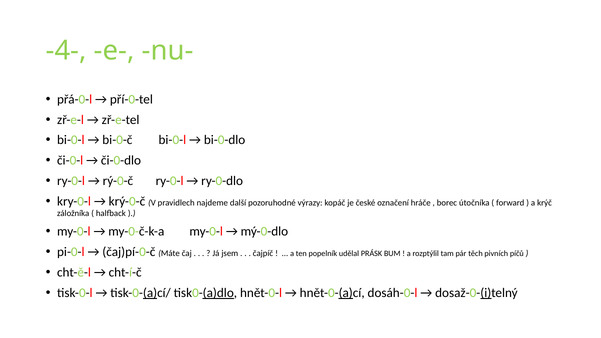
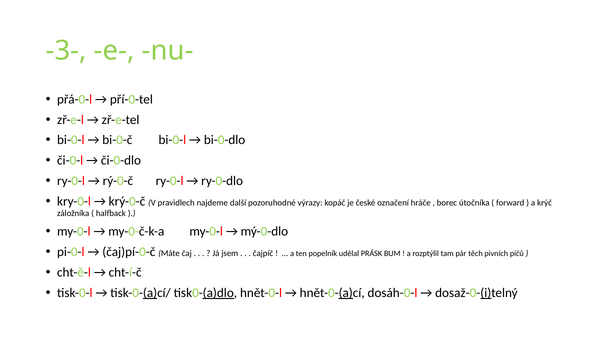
-4-: -4- -> -3-
